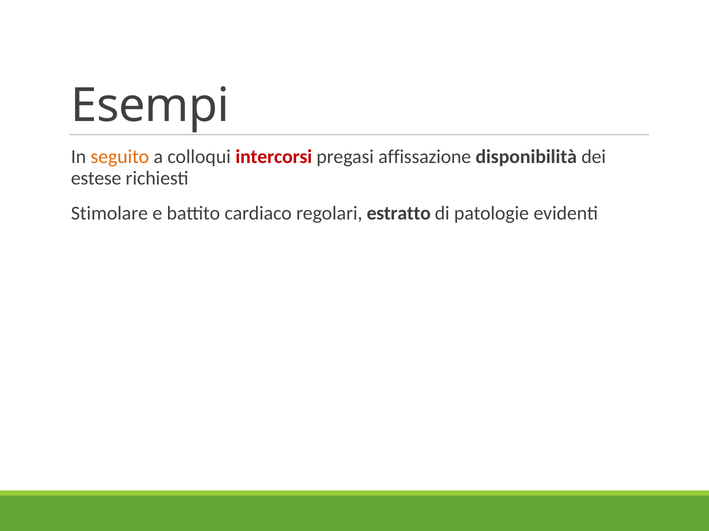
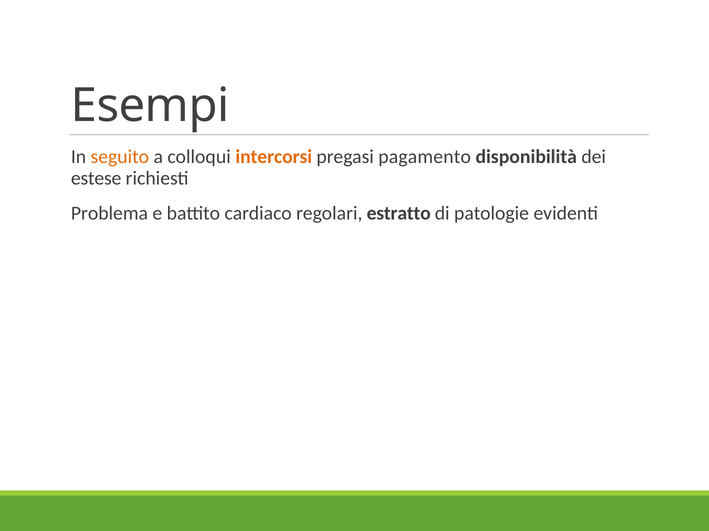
intercorsi colour: red -> orange
affissazione: affissazione -> pagamento
Stimolare: Stimolare -> Problema
